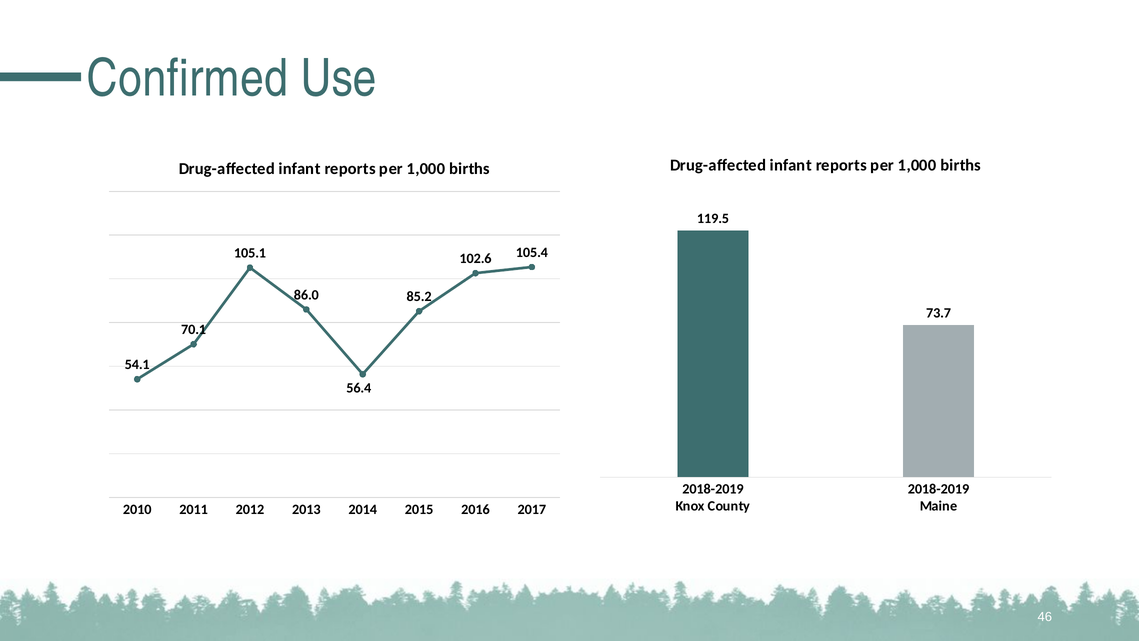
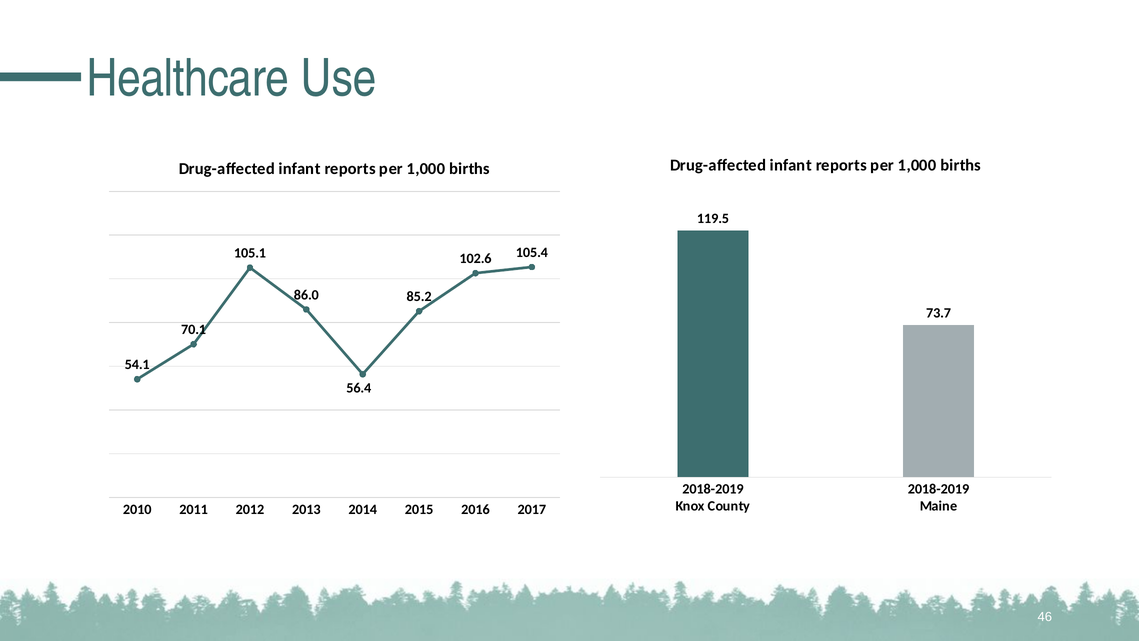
Confirmed: Confirmed -> Healthcare
